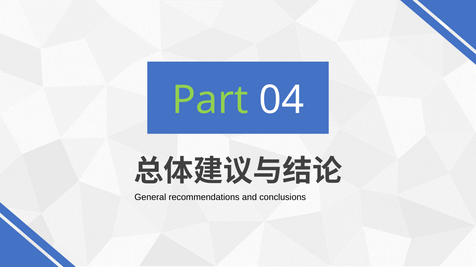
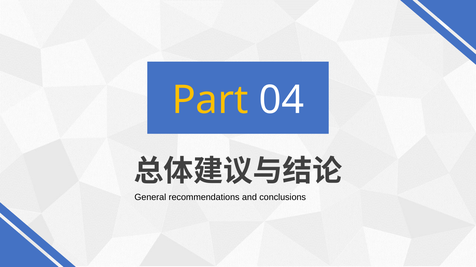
Part colour: light green -> yellow
